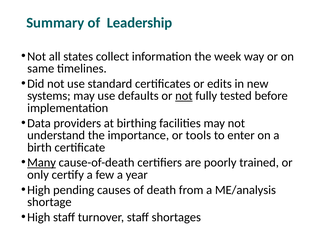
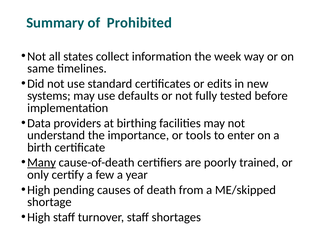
Leadership: Leadership -> Prohibited
not at (184, 96) underline: present -> none
ME/analysis: ME/analysis -> ME/skipped
